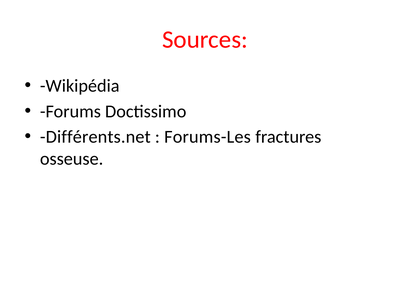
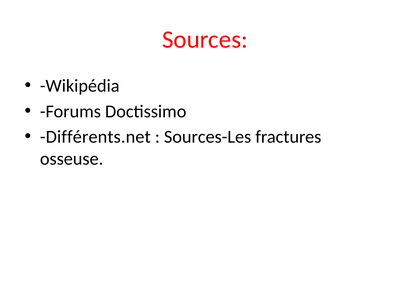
Forums-Les: Forums-Les -> Sources-Les
